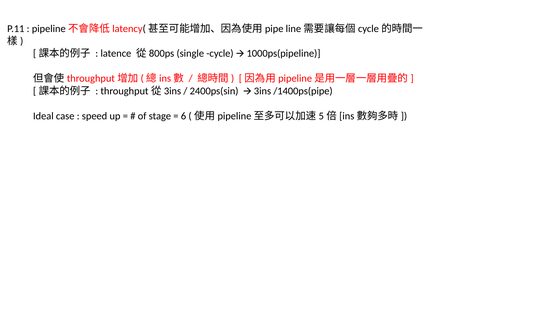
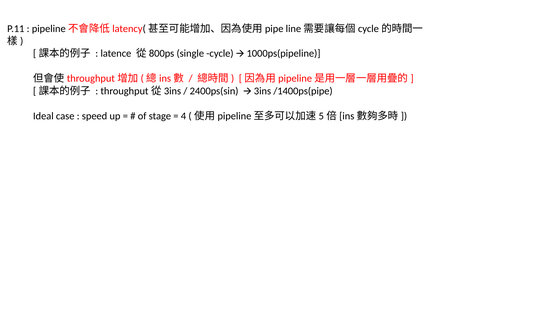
6: 6 -> 4
